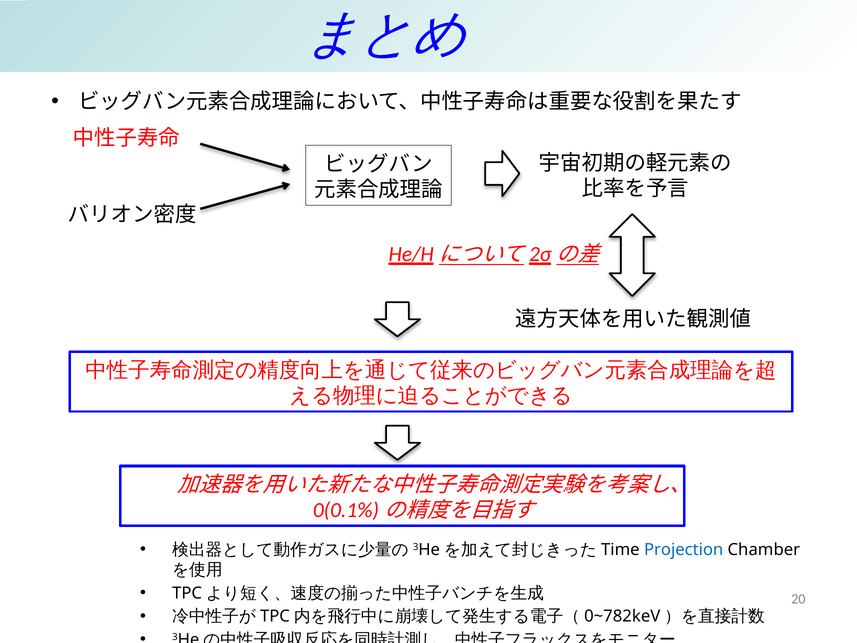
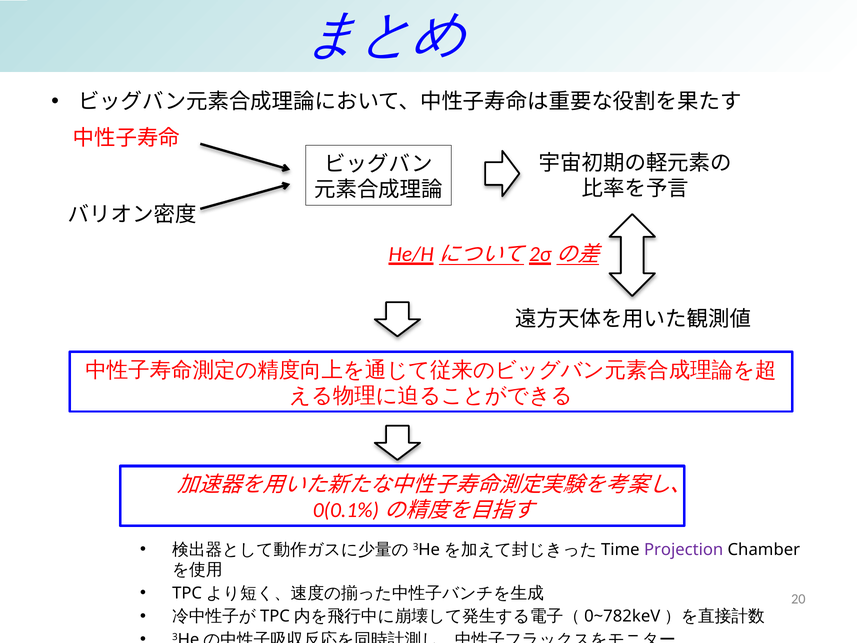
Projection colour: blue -> purple
